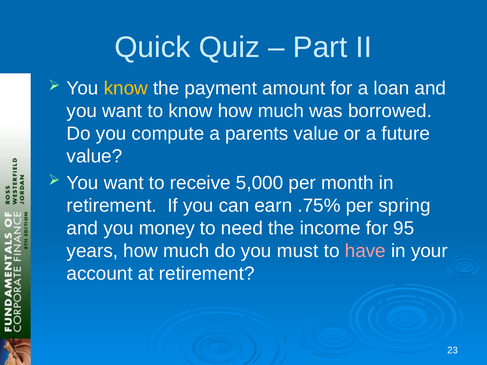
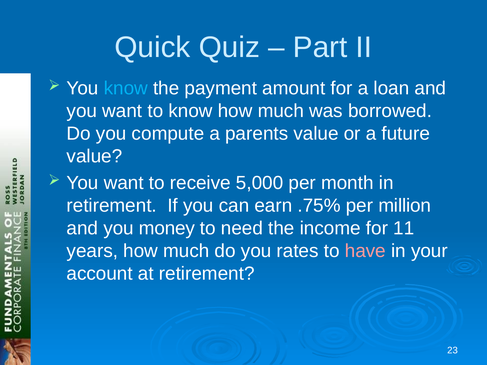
know at (126, 88) colour: yellow -> light blue
spring: spring -> million
95: 95 -> 11
must: must -> rates
